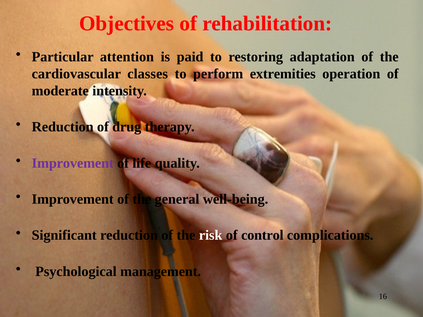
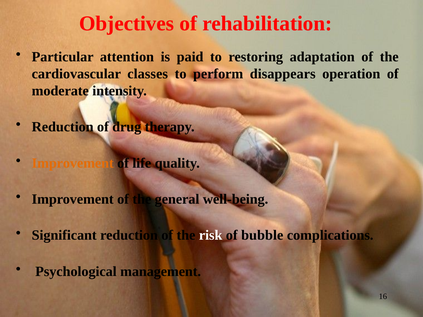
extremities: extremities -> disappears
Improvement at (73, 163) colour: purple -> orange
control: control -> bubble
